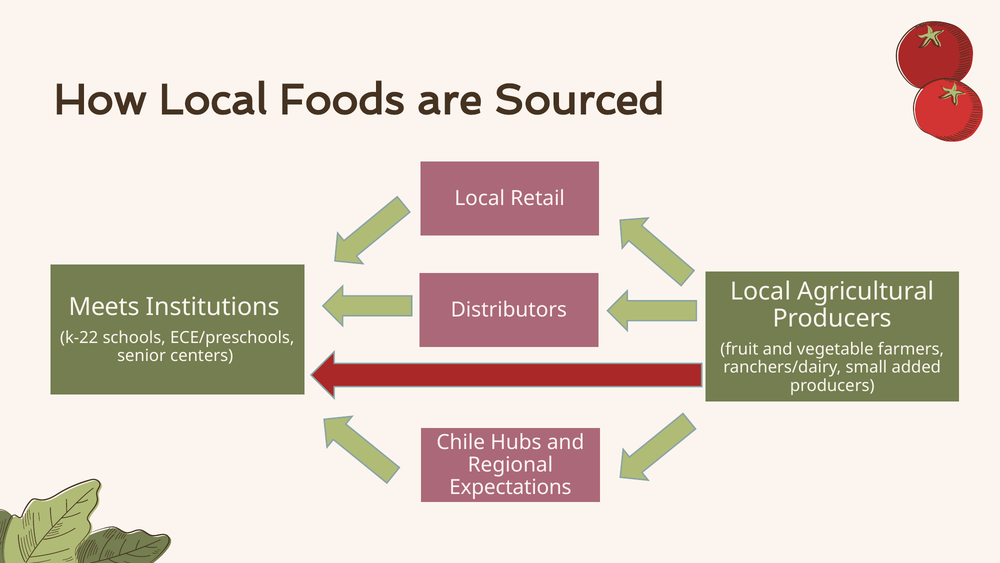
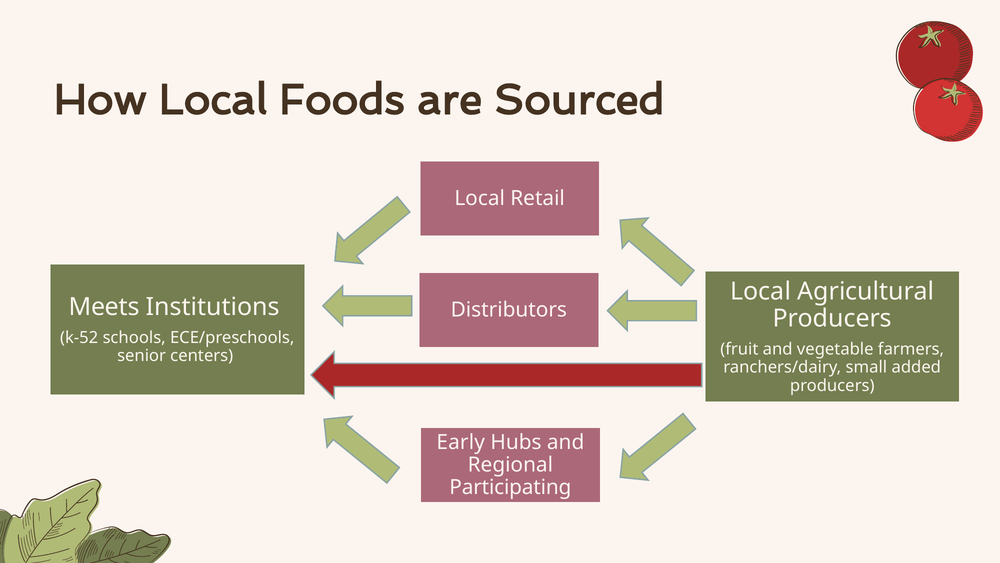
k-22: k-22 -> k-52
Chile: Chile -> Early
Expectations: Expectations -> Participating
